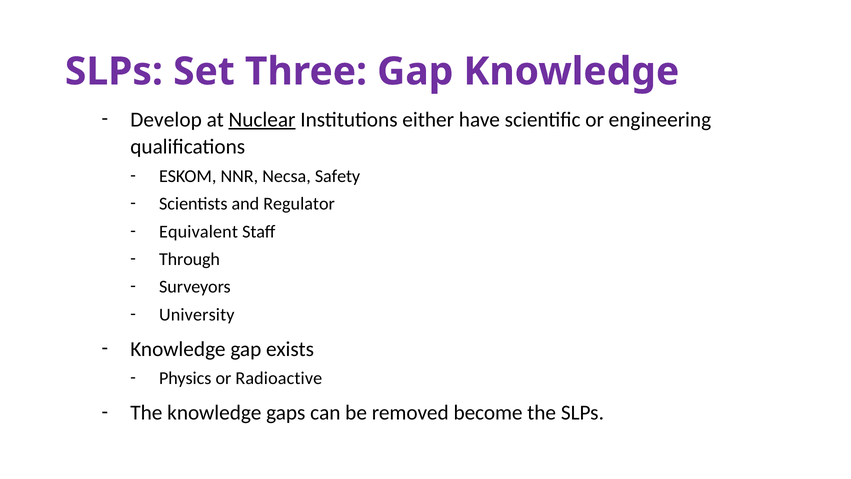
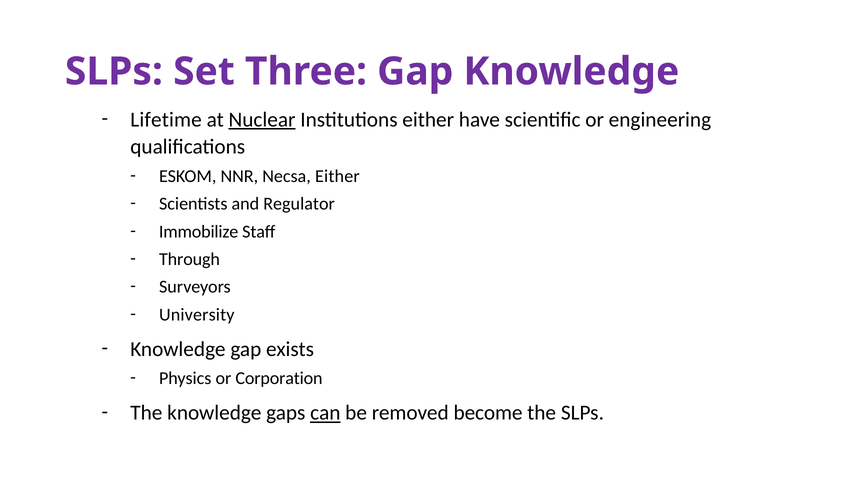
Develop: Develop -> Lifetime
Necsa Safety: Safety -> Either
Equivalent: Equivalent -> Immobilize
Radioactive: Radioactive -> Corporation
can underline: none -> present
